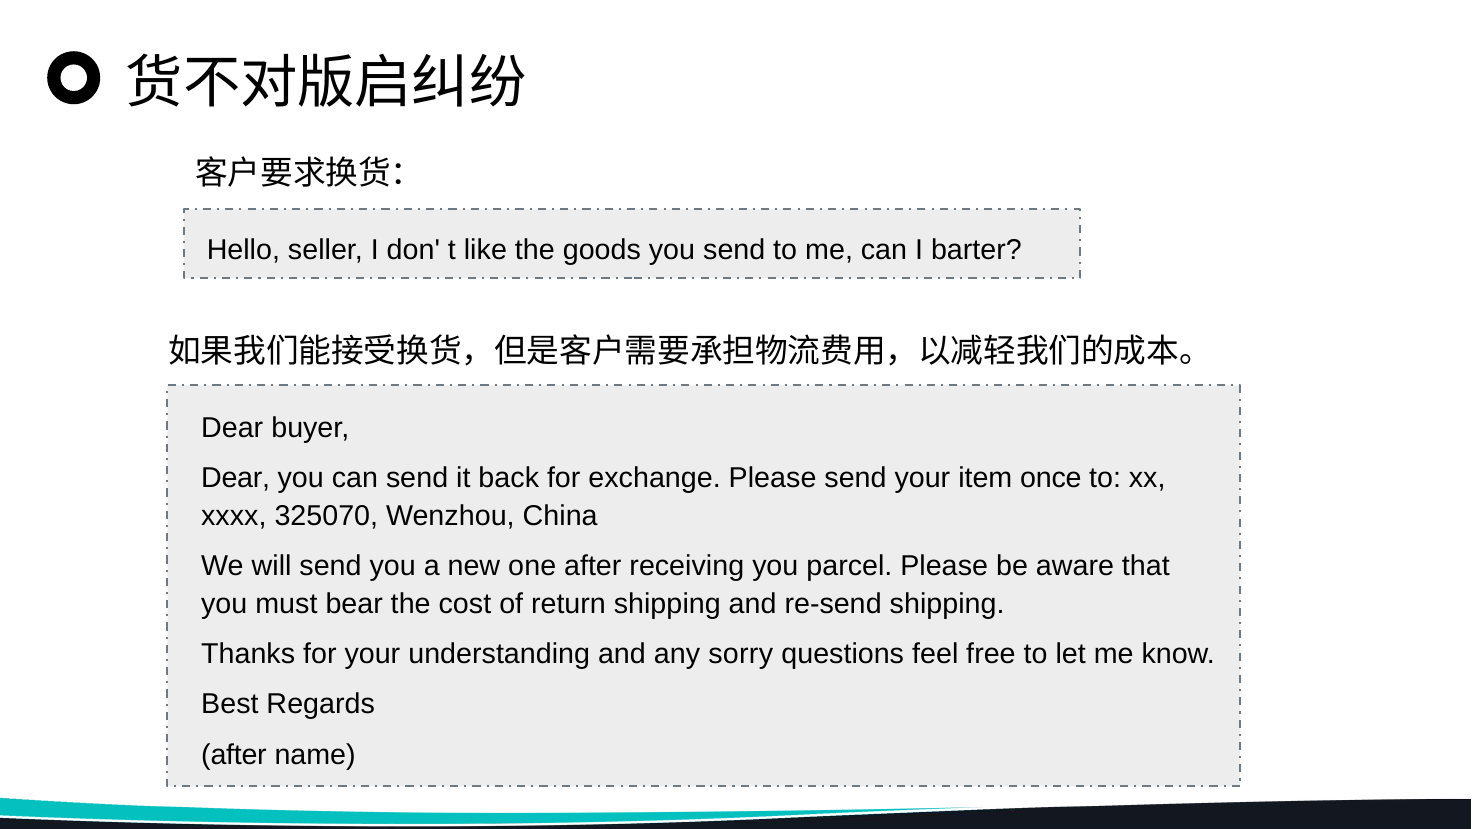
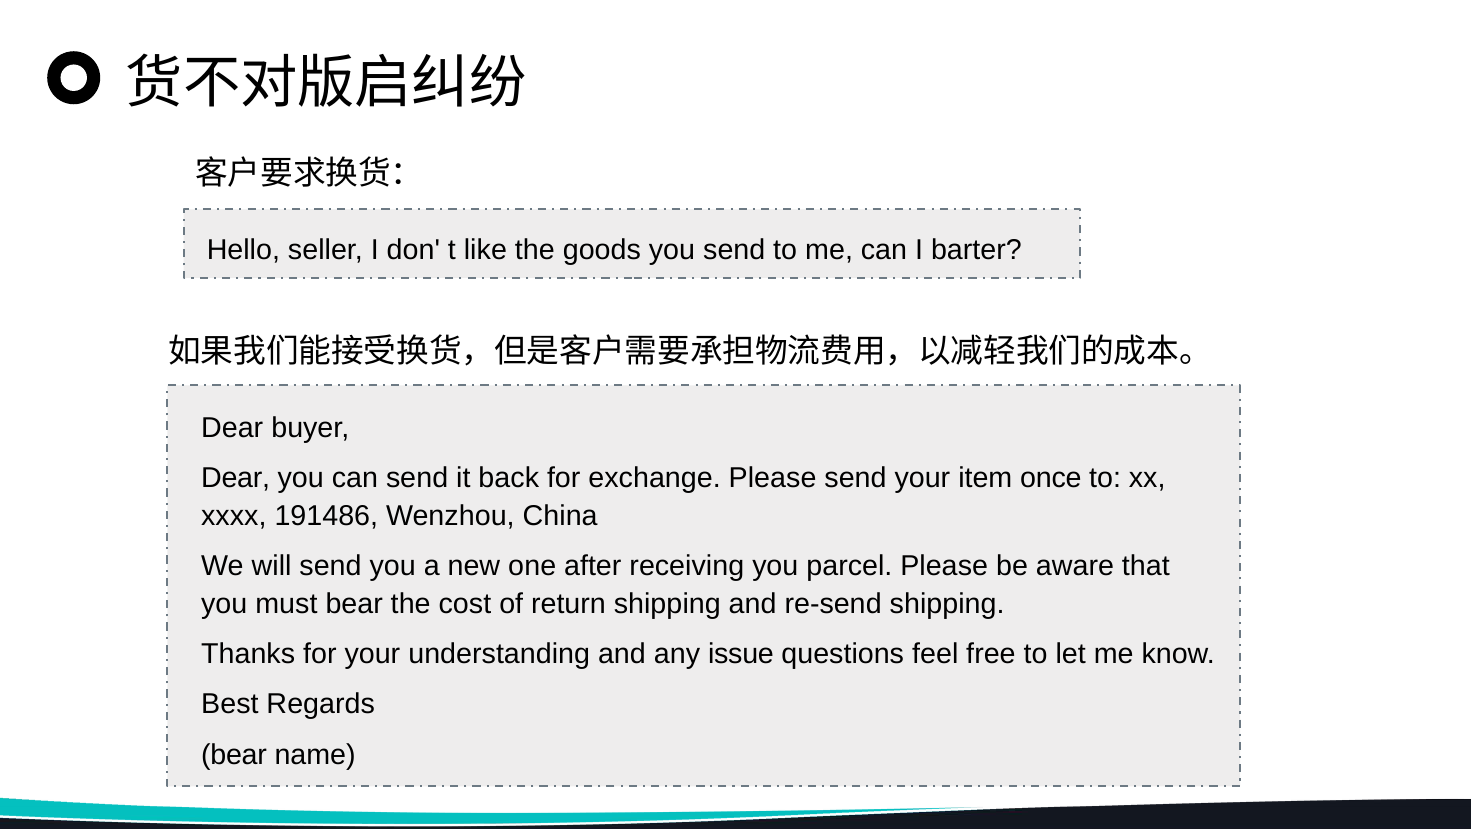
325070: 325070 -> 191486
sorry: sorry -> issue
after at (234, 754): after -> bear
